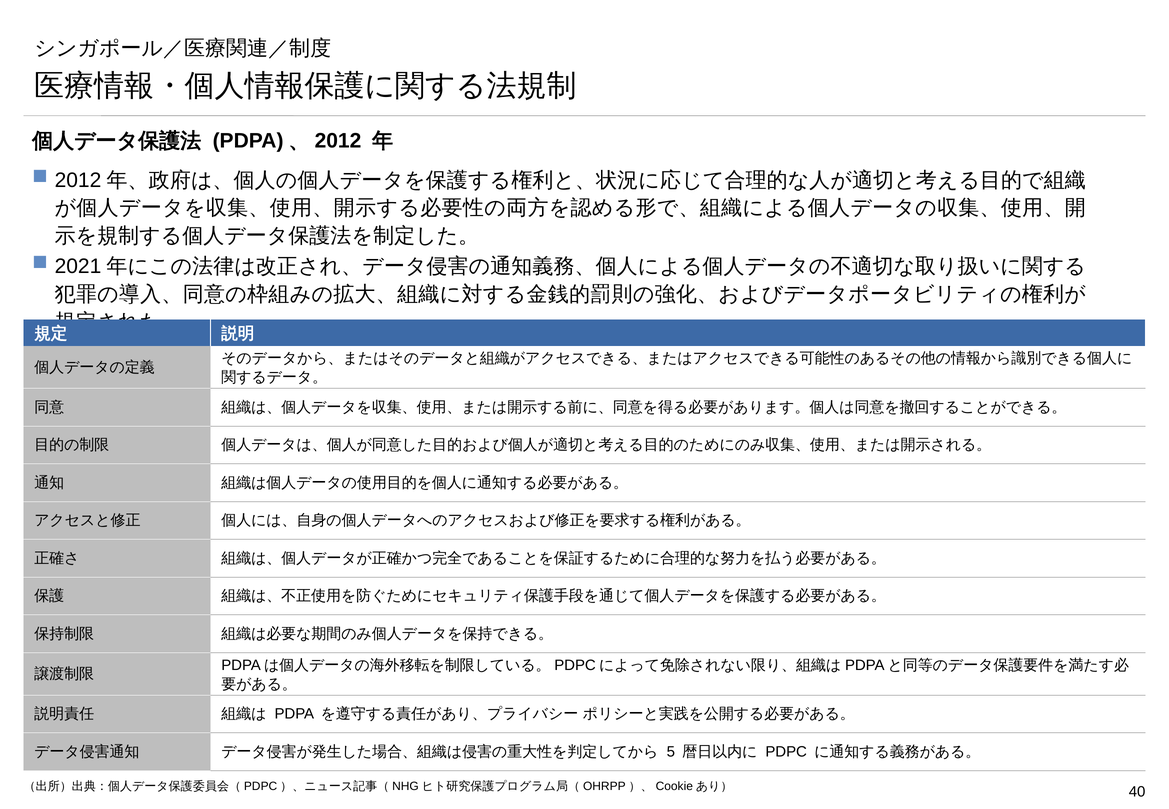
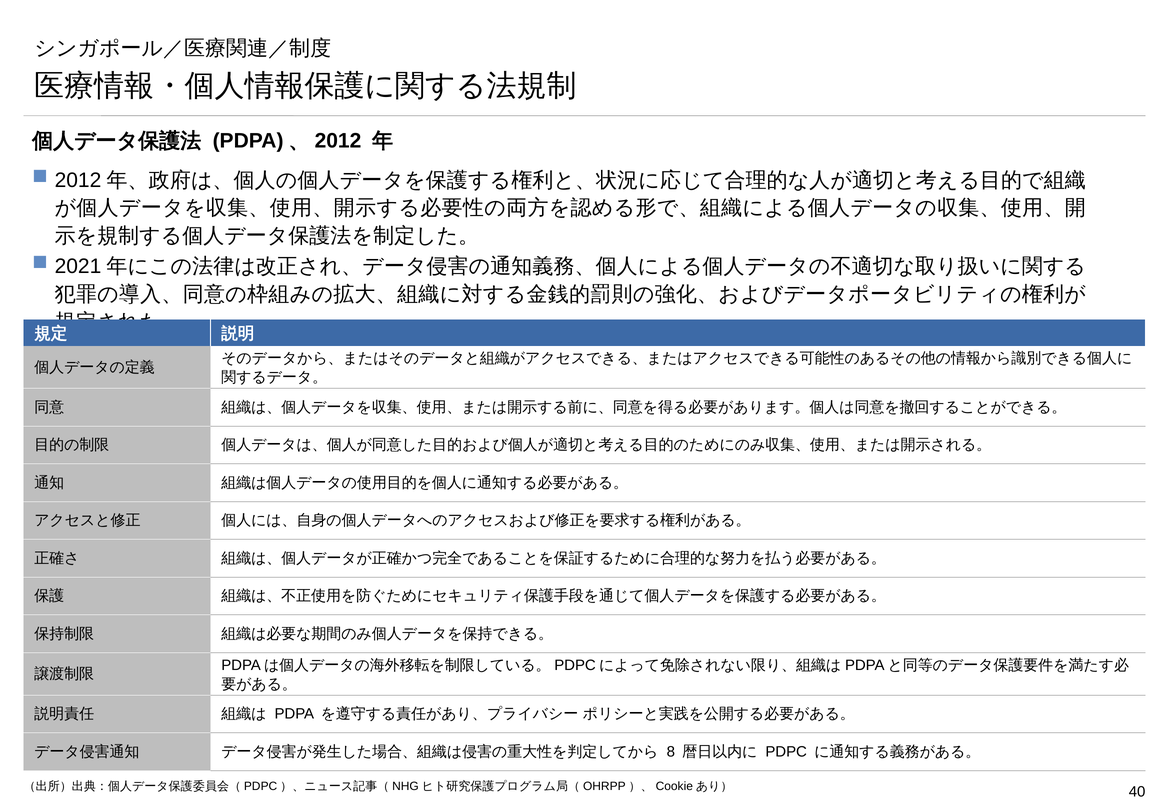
5: 5 -> 8
